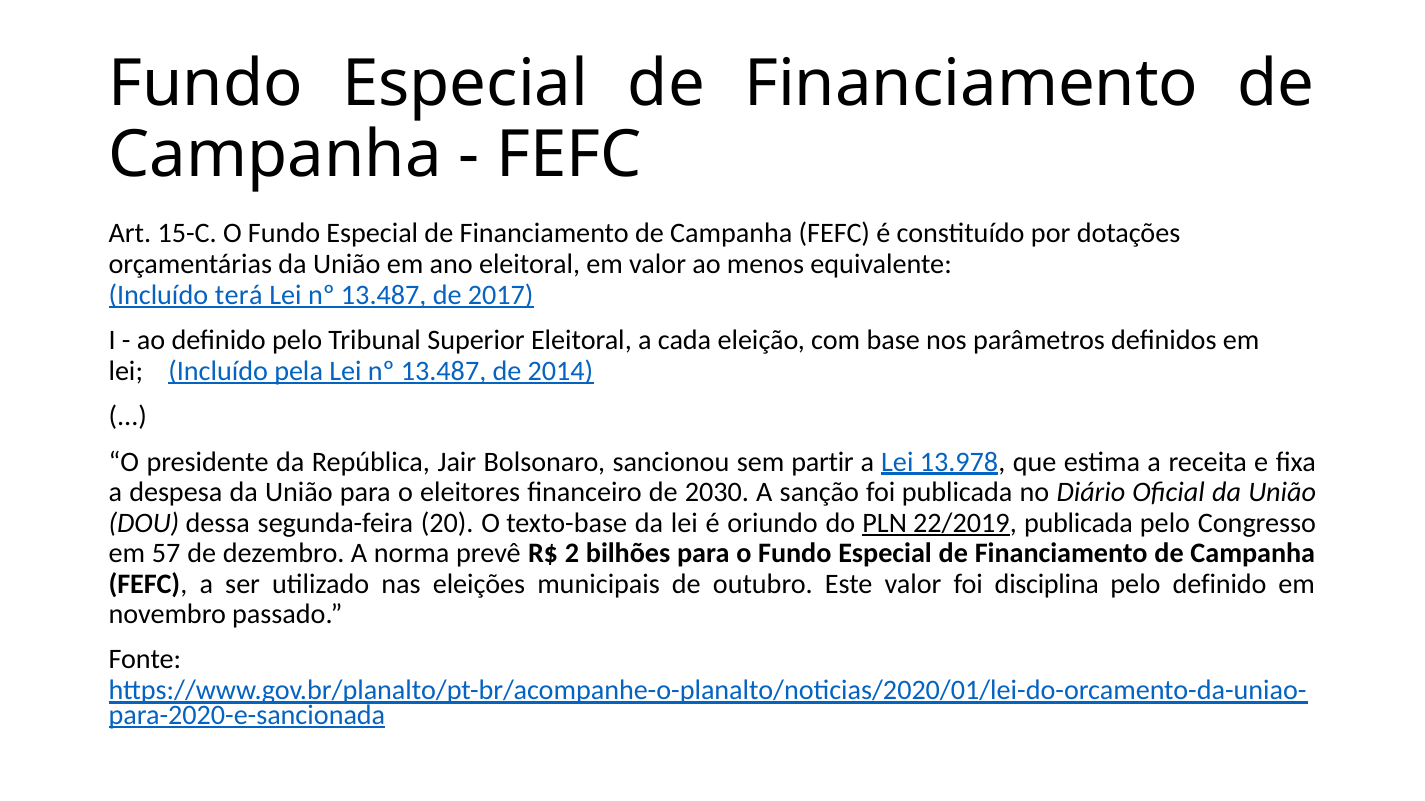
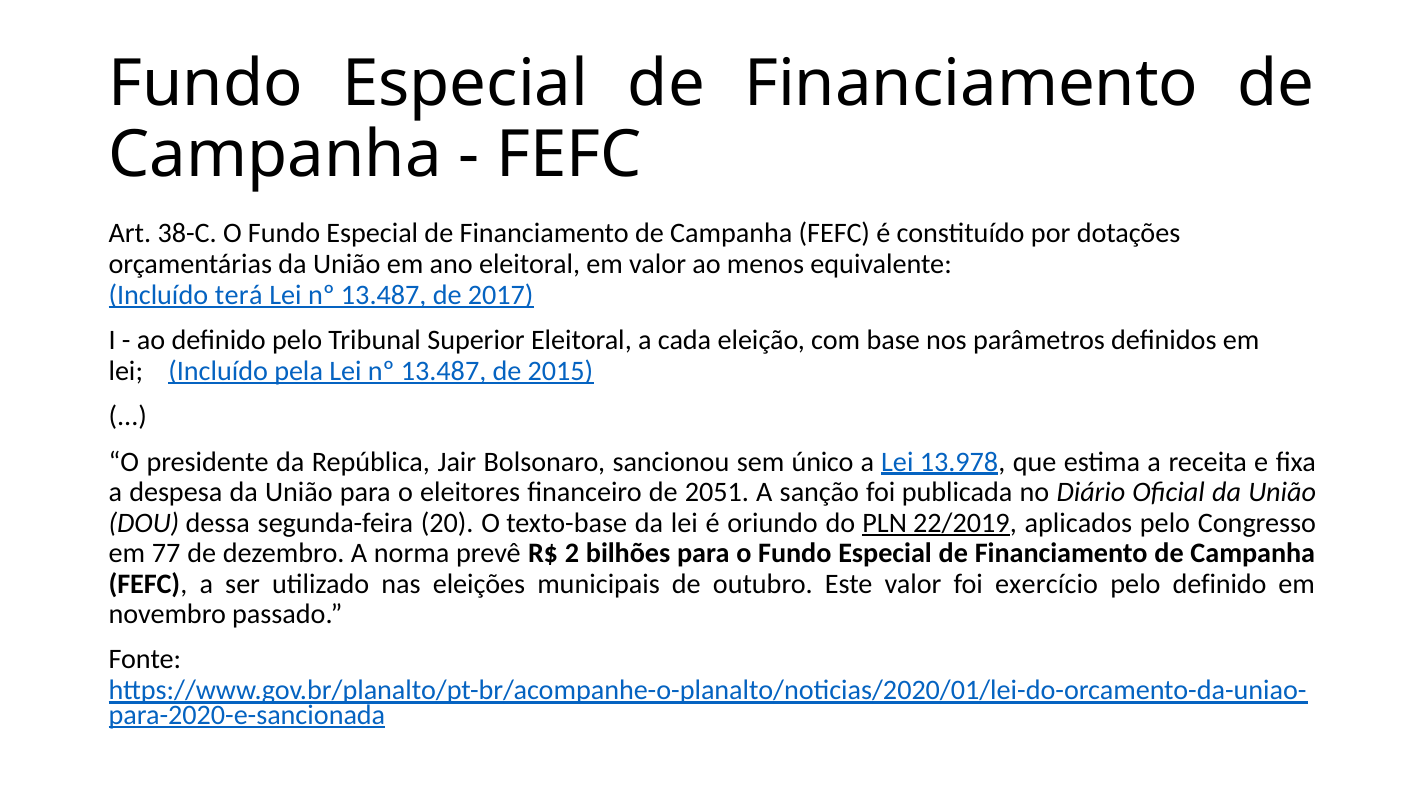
15-C: 15-C -> 38-C
2014: 2014 -> 2015
partir: partir -> único
2030: 2030 -> 2051
22/2019 publicada: publicada -> aplicados
57: 57 -> 77
disciplina: disciplina -> exercício
